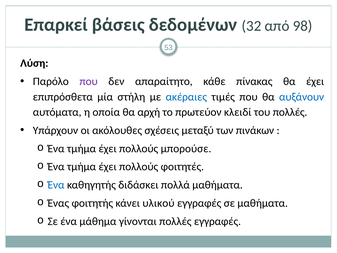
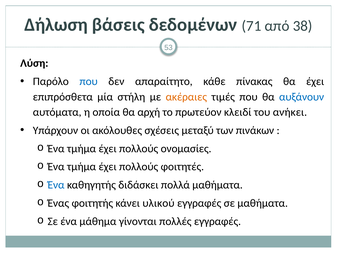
Επαρκεί: Επαρκεί -> Δήλωση
32: 32 -> 71
98: 98 -> 38
που at (89, 81) colour: purple -> blue
ακέραιες colour: blue -> orange
του πολλές: πολλές -> ανήκει
μπορούσε: μπορούσε -> ονομασίες
